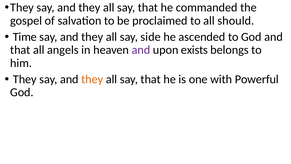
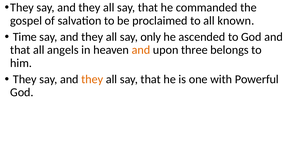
should: should -> known
side: side -> only
and at (141, 50) colour: purple -> orange
exists: exists -> three
